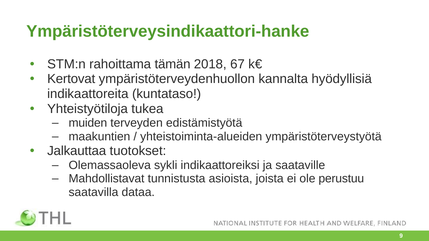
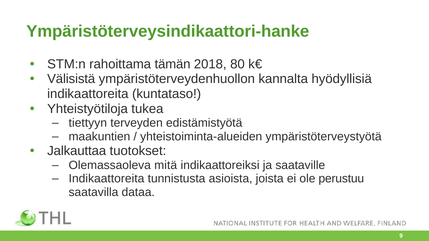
67: 67 -> 80
Kertovat: Kertovat -> Välisistä
muiden: muiden -> tiettyyn
sykli: sykli -> mitä
Mahdollistavat at (107, 179): Mahdollistavat -> Indikaattoreita
